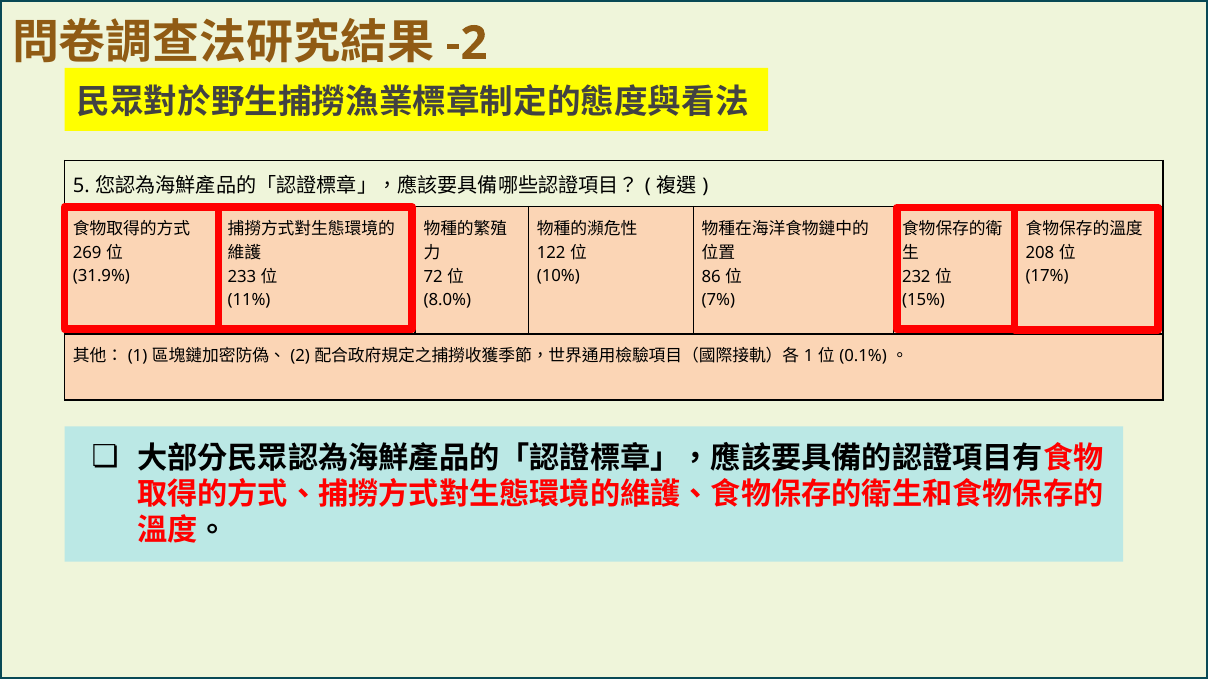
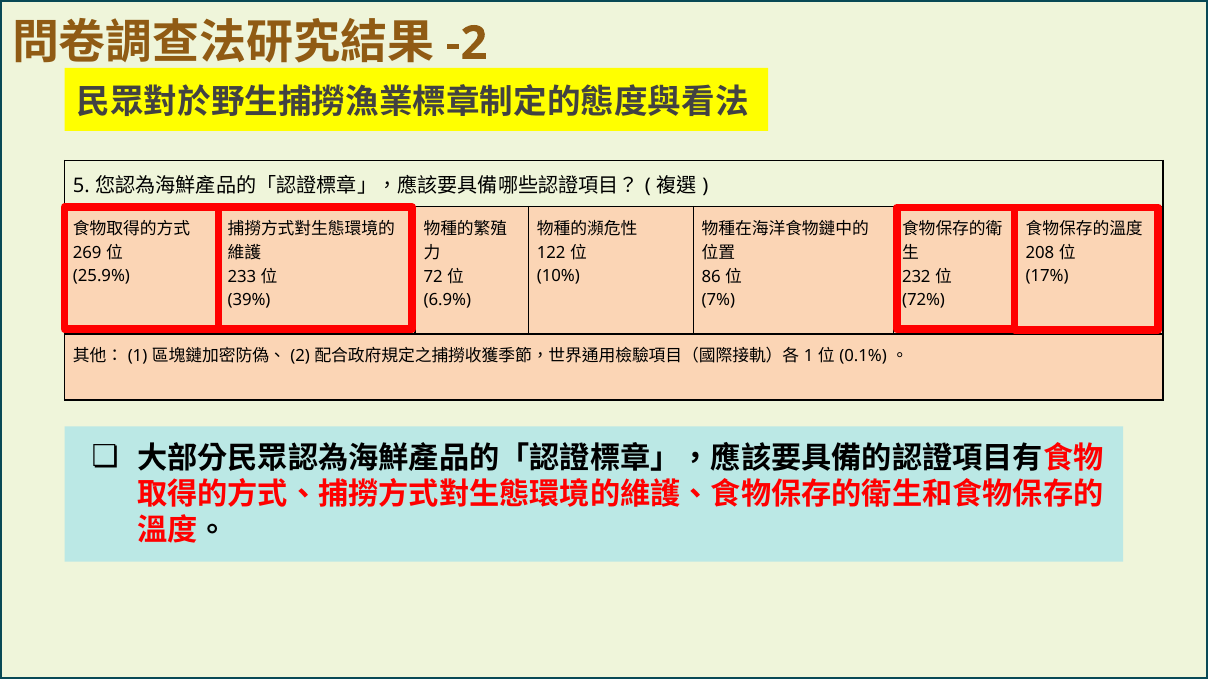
31.9%: 31.9% -> 25.9%
11%: 11% -> 39%
8.0%: 8.0% -> 6.9%
15%: 15% -> 72%
